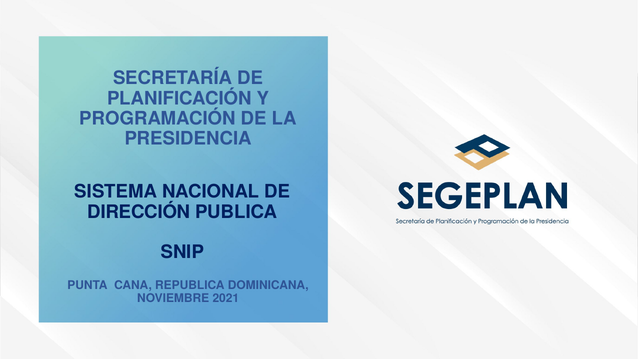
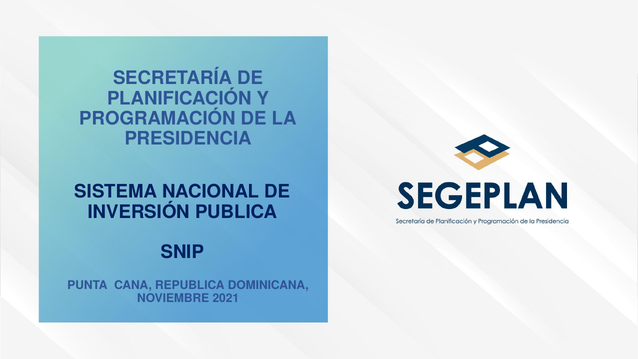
DIRECCIÓN: DIRECCIÓN -> INVERSIÓN
